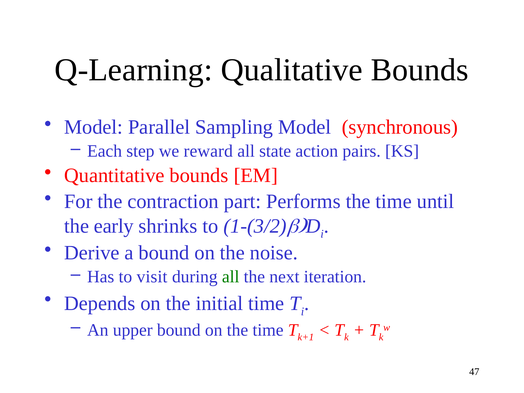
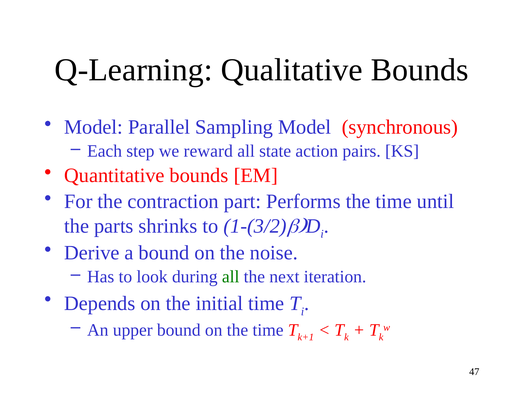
early: early -> parts
visit: visit -> look
